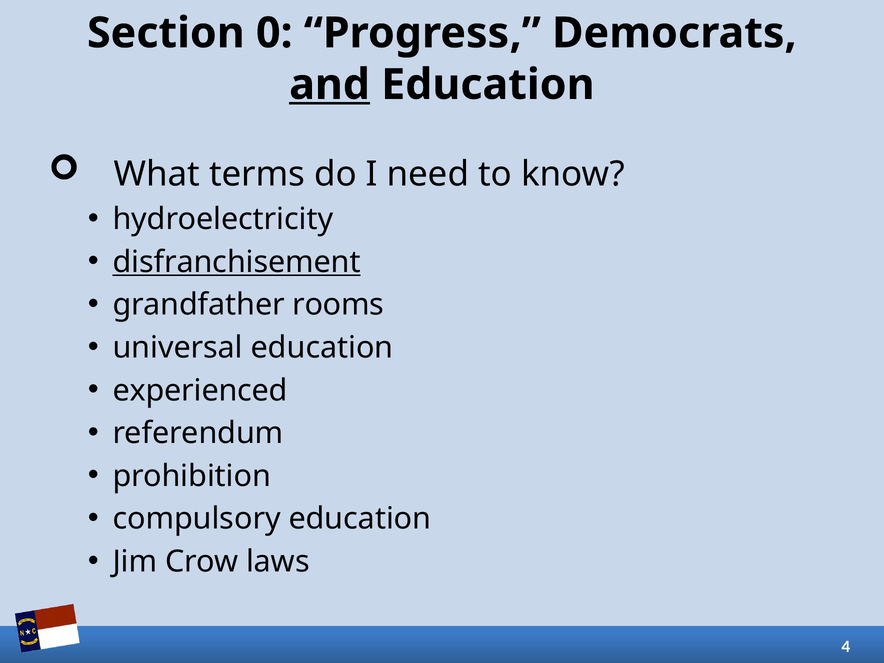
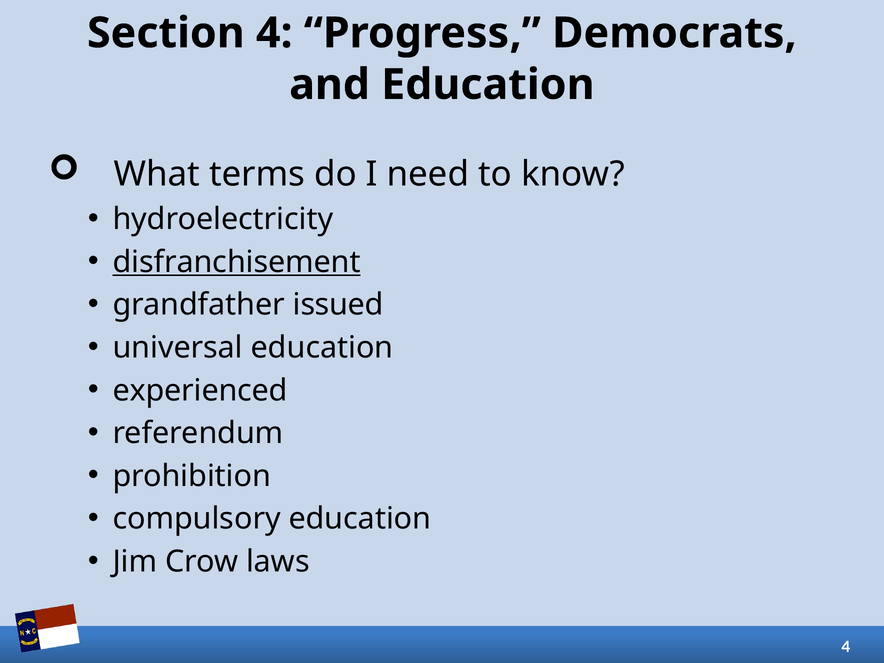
Section 0: 0 -> 4
and underline: present -> none
rooms: rooms -> issued
